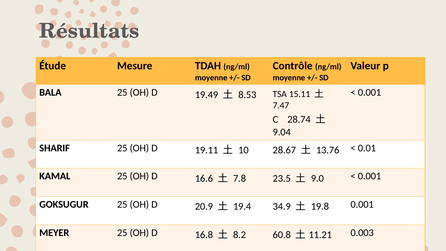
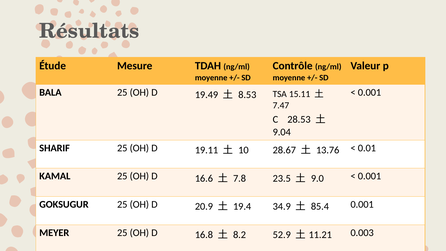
28.74: 28.74 -> 28.53
19.8: 19.8 -> 85.4
60.8: 60.8 -> 52.9
